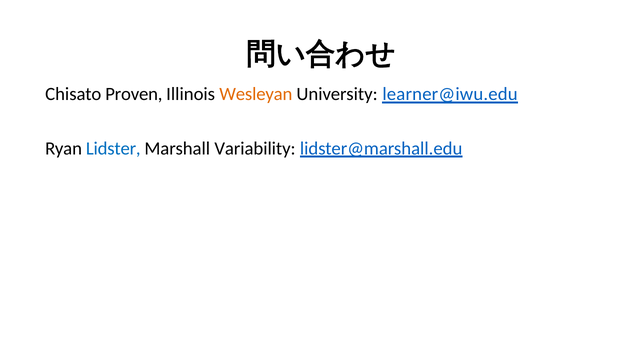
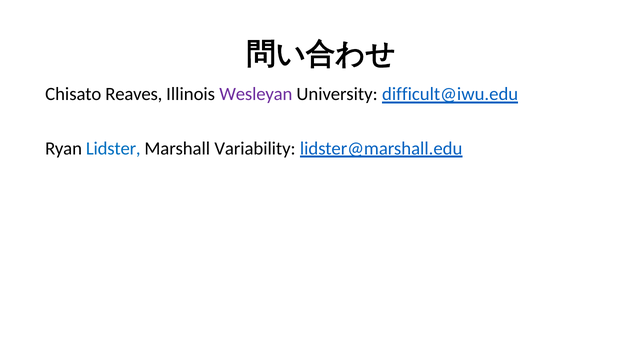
Proven: Proven -> Reaves
Wesleyan colour: orange -> purple
learner@iwu.edu: learner@iwu.edu -> difficult@iwu.edu
